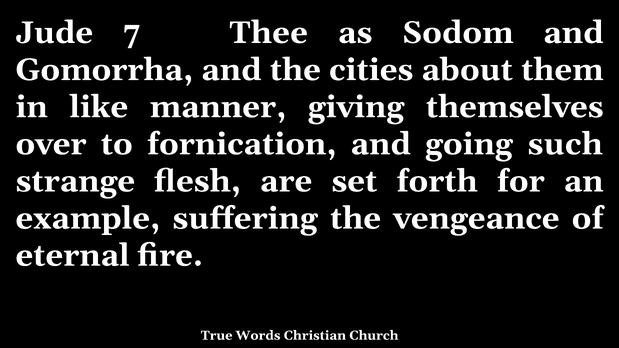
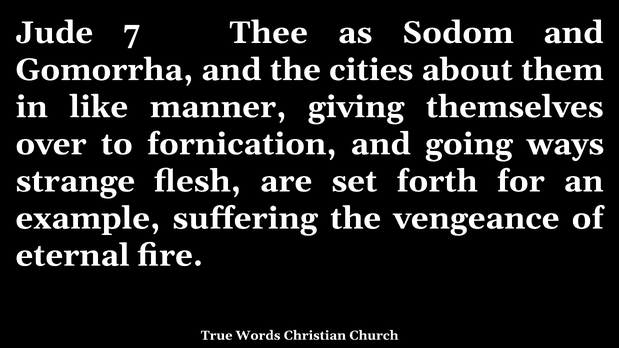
such: such -> ways
